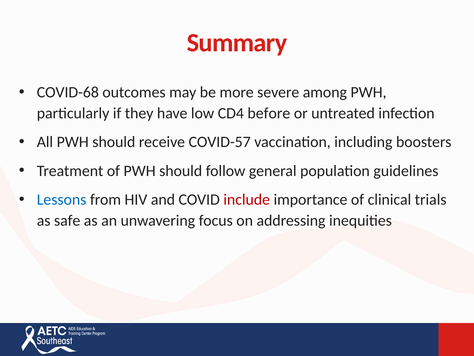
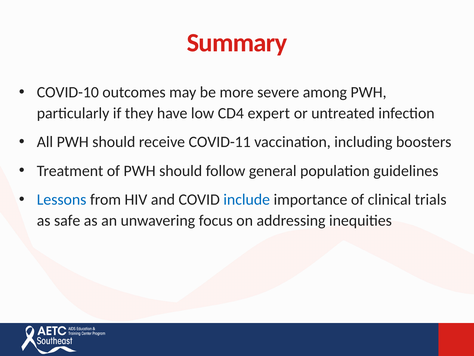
COVID-68: COVID-68 -> COVID-10
before: before -> expert
COVID-57: COVID-57 -> COVID-11
include colour: red -> blue
